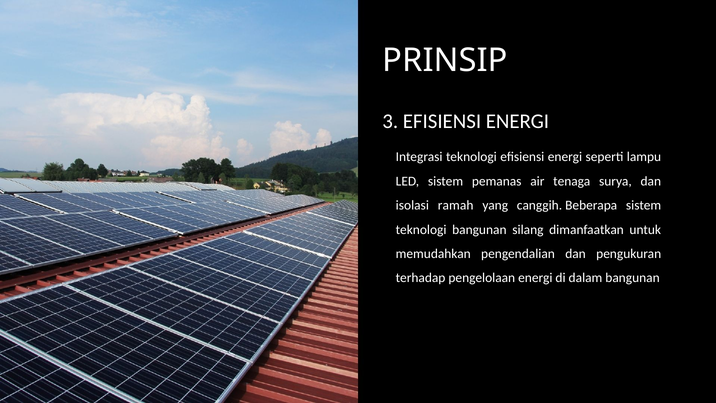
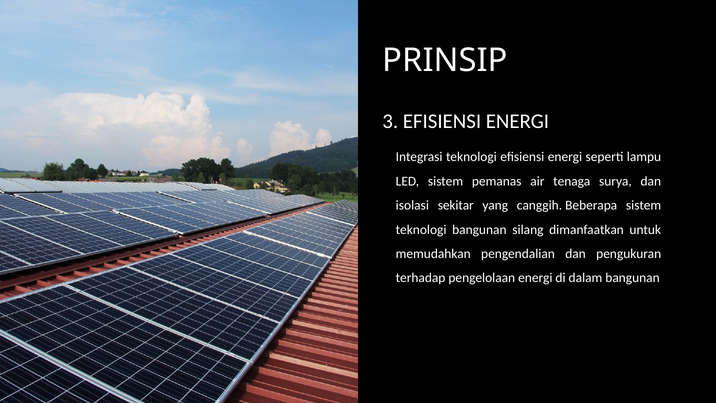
ramah: ramah -> sekitar
